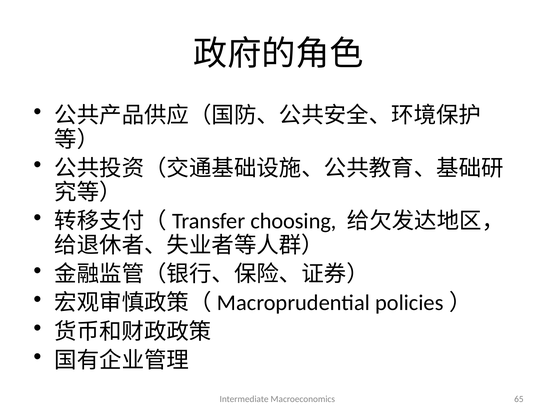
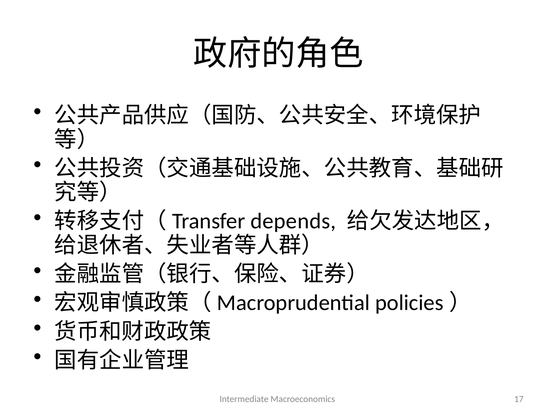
choosing: choosing -> depends
65: 65 -> 17
